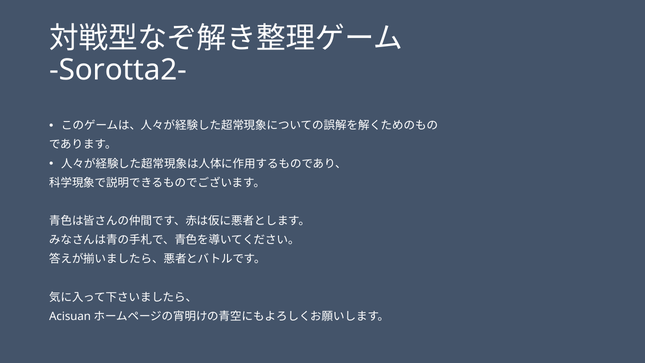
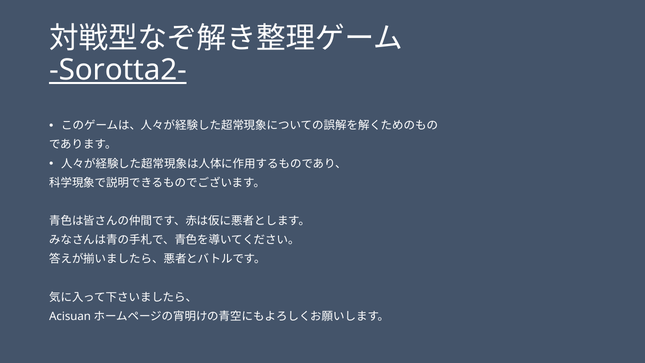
Sorotta2- underline: none -> present
